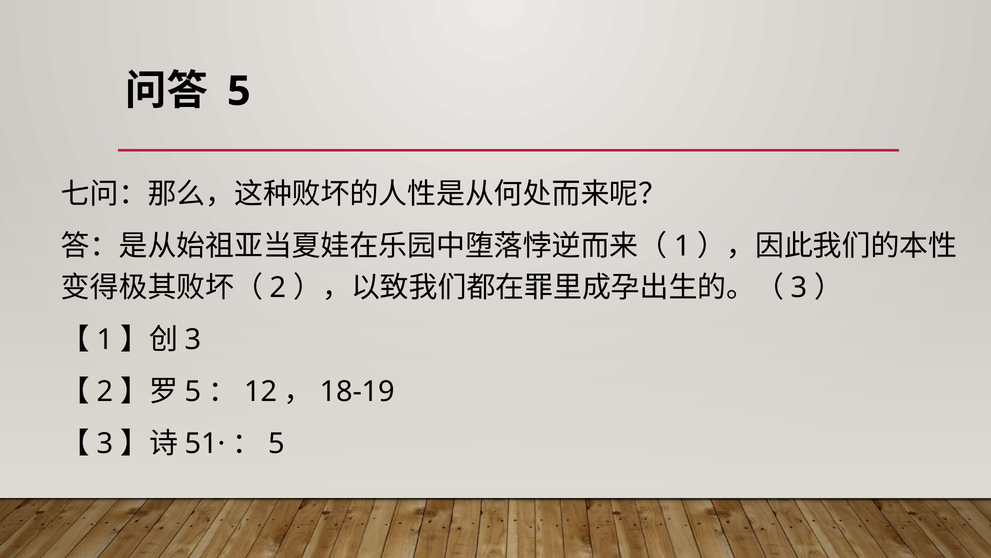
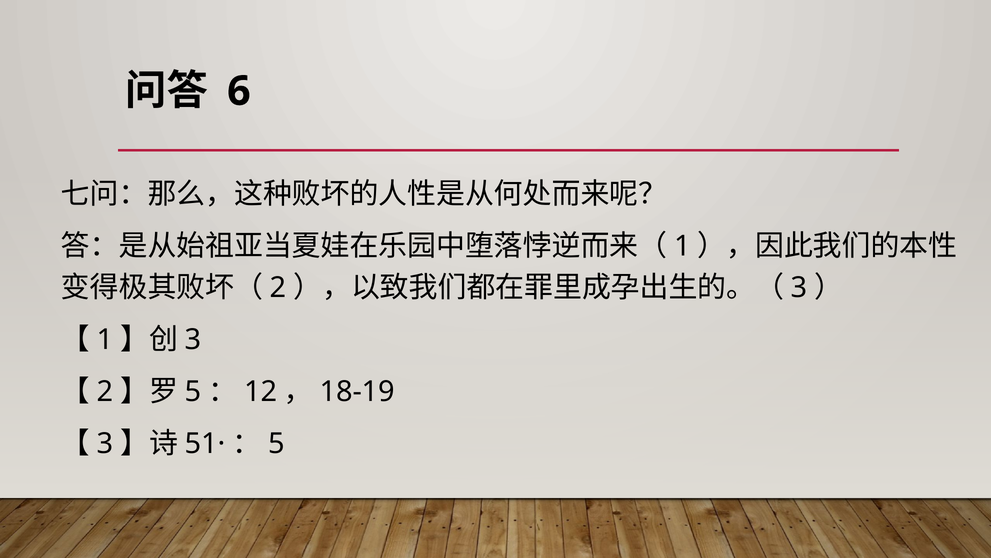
5 at (239, 91): 5 -> 6
